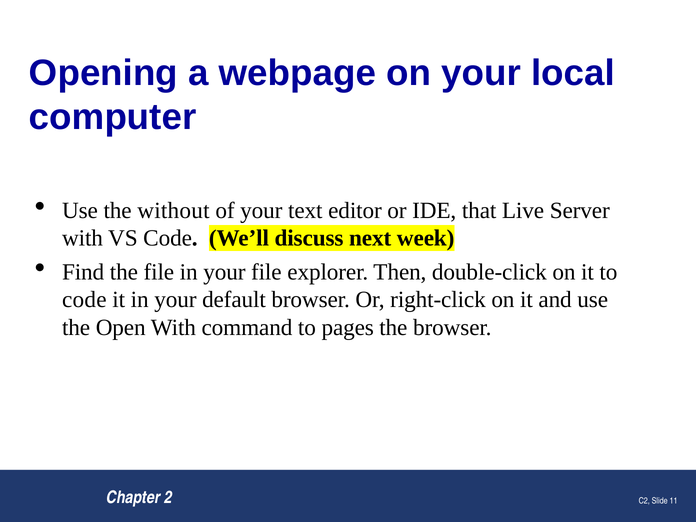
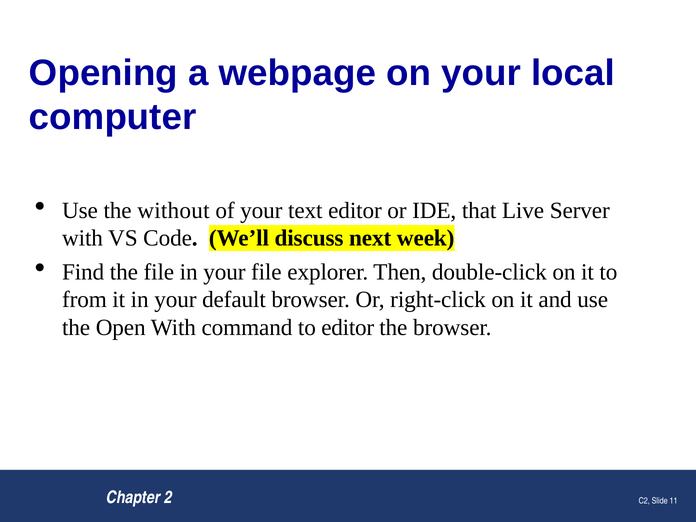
code at (84, 300): code -> from
to pages: pages -> editor
